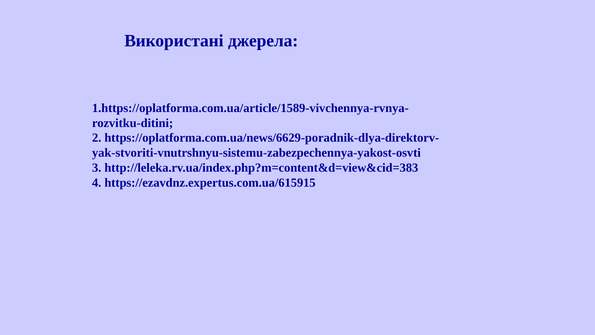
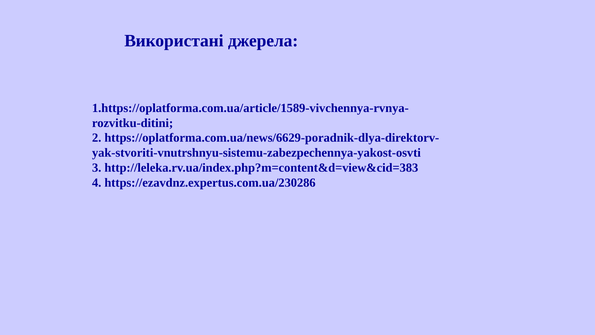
https://ezavdnz.expertus.com.ua/615915: https://ezavdnz.expertus.com.ua/615915 -> https://ezavdnz.expertus.com.ua/230286
